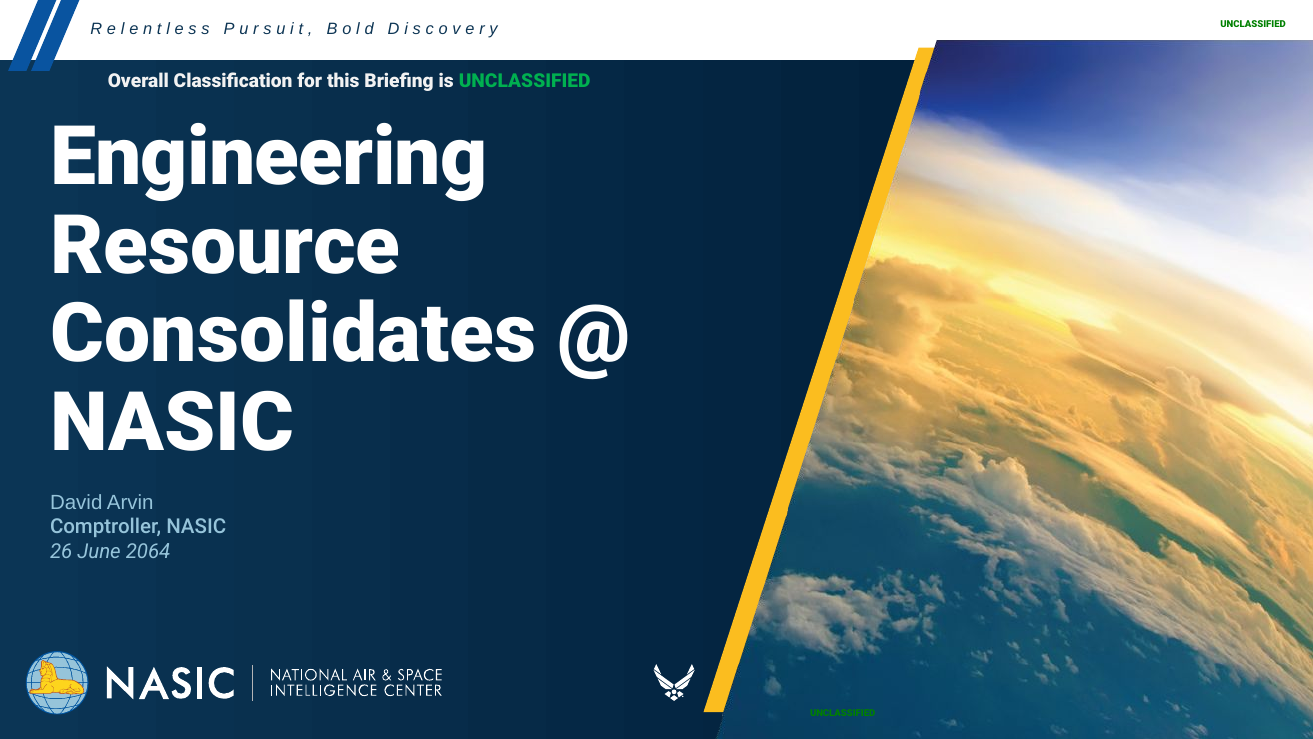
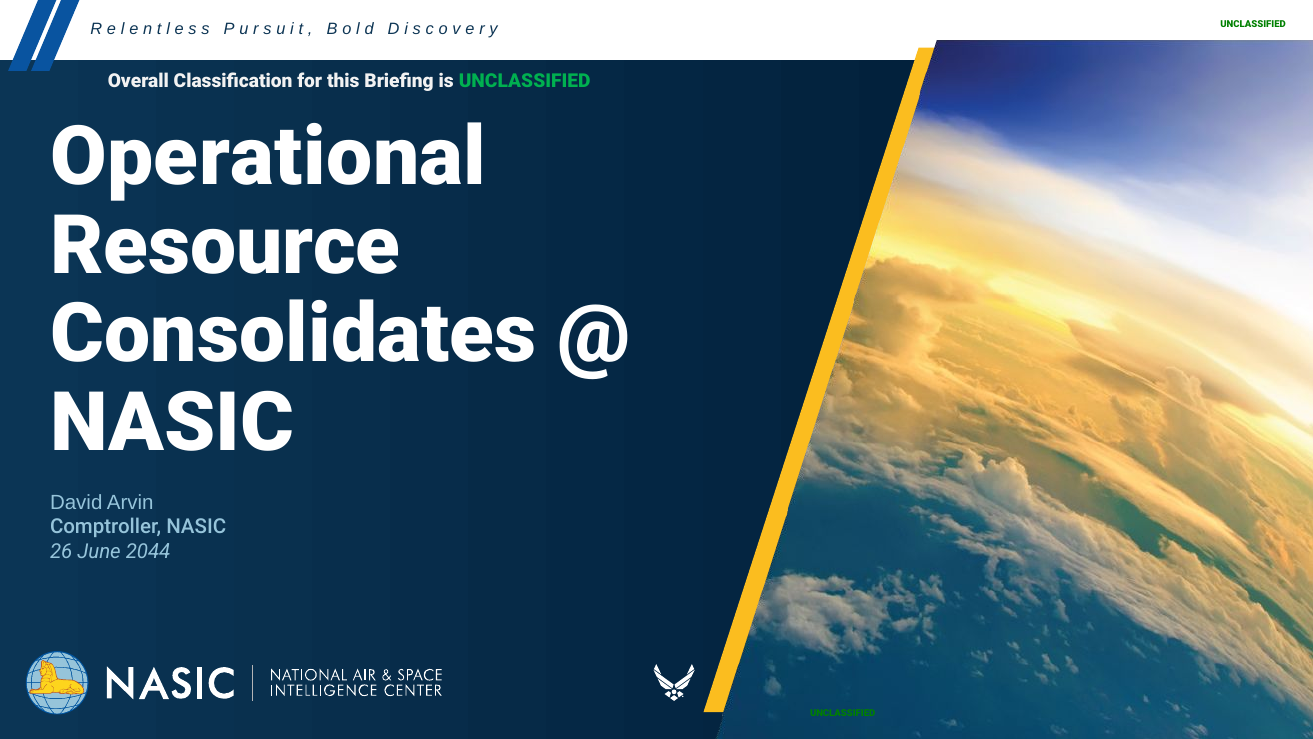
Engineering: Engineering -> Operational
2064: 2064 -> 2044
